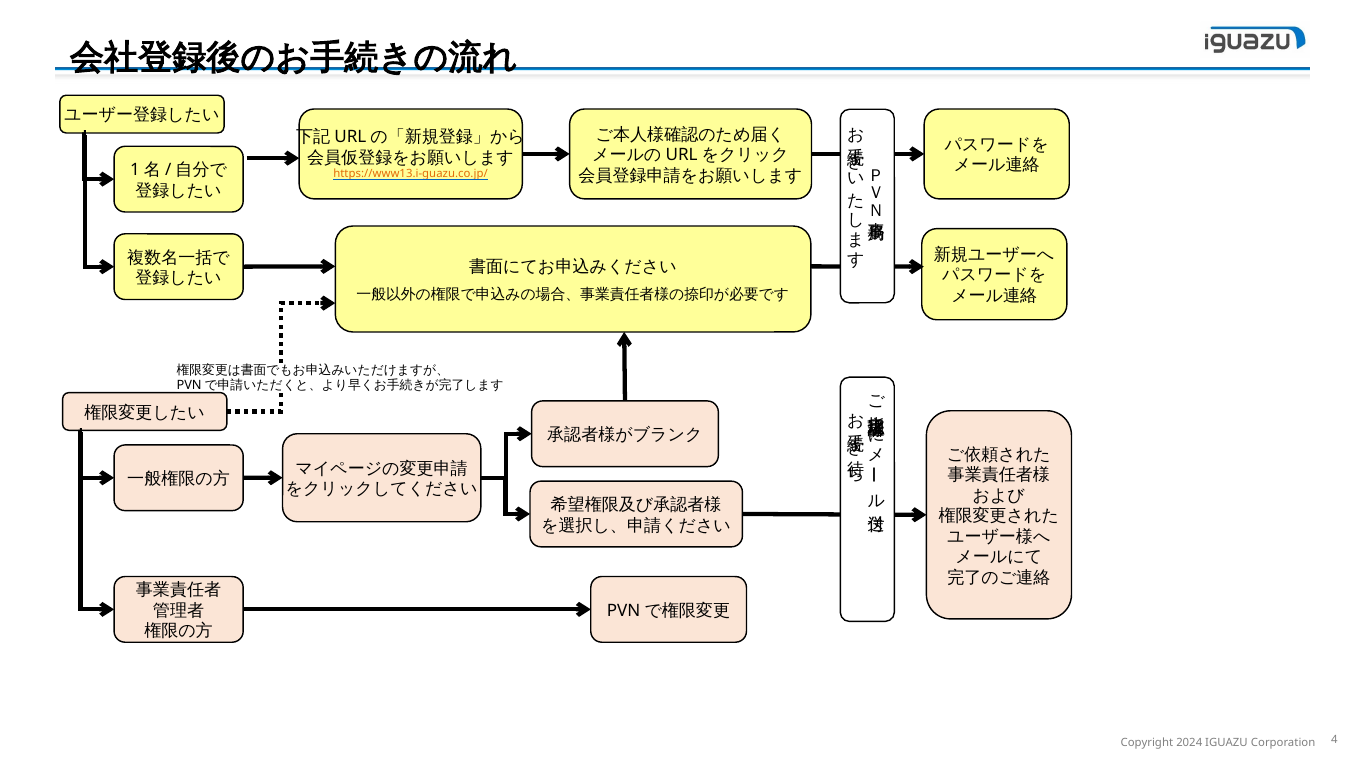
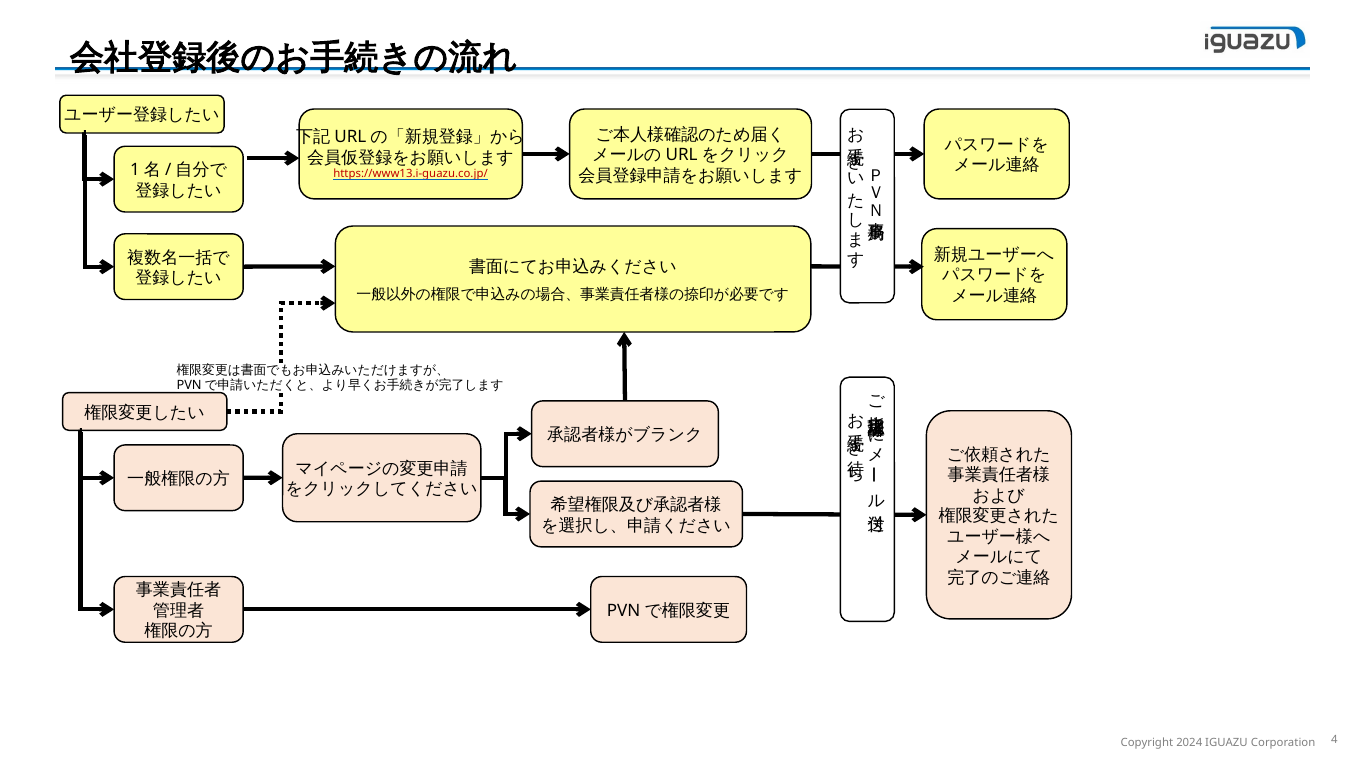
https://www13.i-guazu.co.jp/ colour: orange -> red
